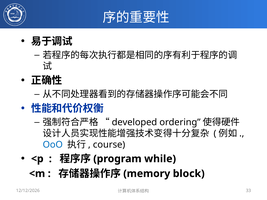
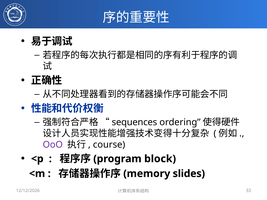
developed: developed -> sequences
OoO colour: blue -> purple
while: while -> block
block: block -> slides
